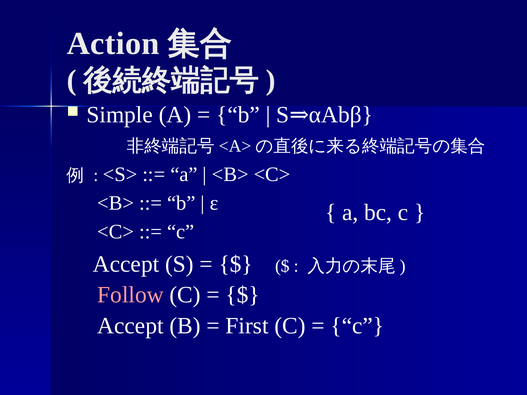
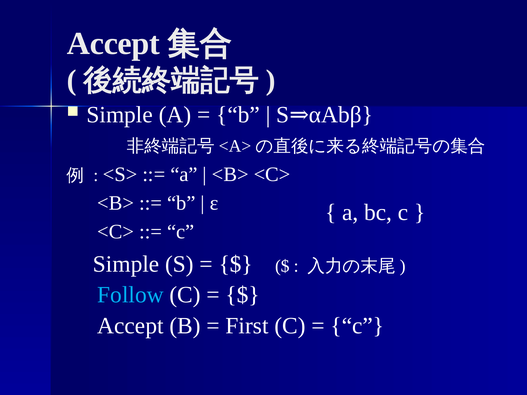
Action at (113, 44): Action -> Accept
Accept at (126, 264): Accept -> Simple
Follow colour: pink -> light blue
